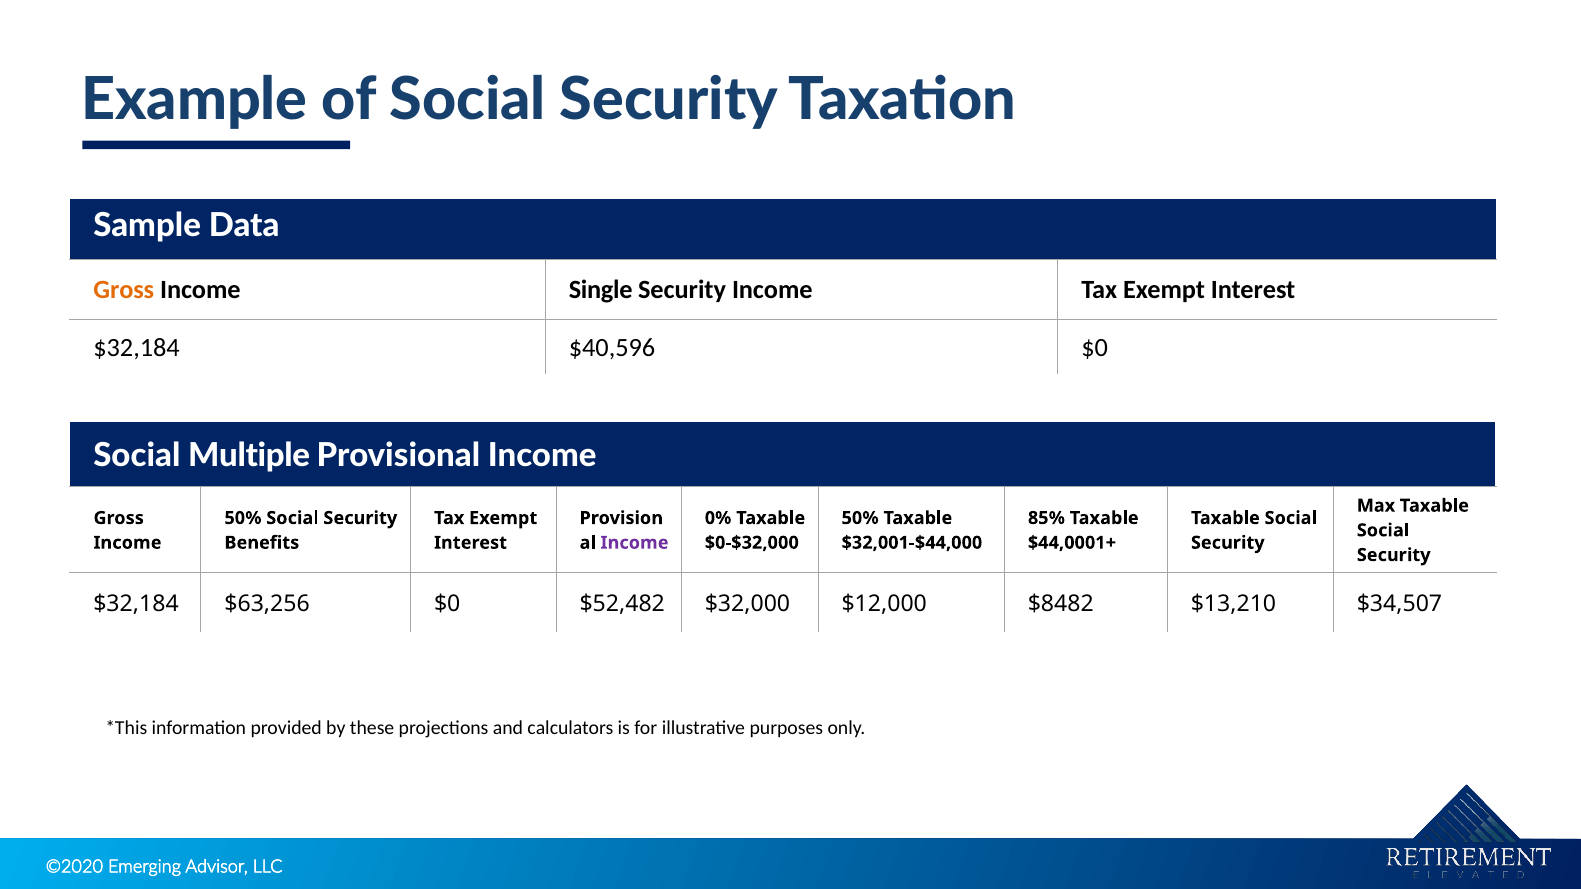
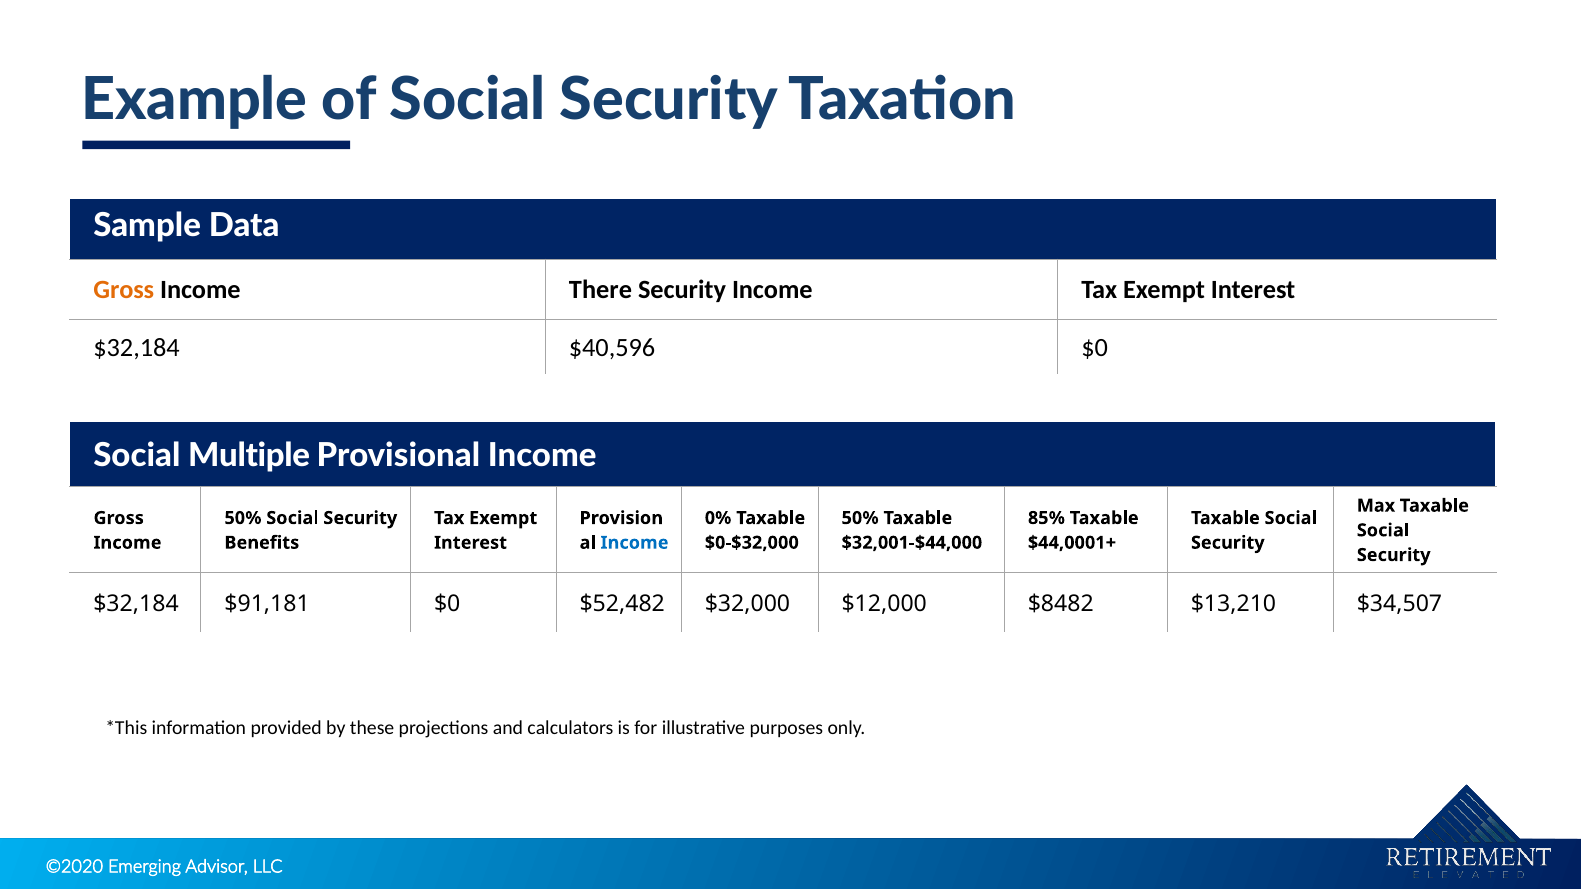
Single: Single -> There
Income at (635, 543) colour: purple -> blue
$63,256: $63,256 -> $91,181
